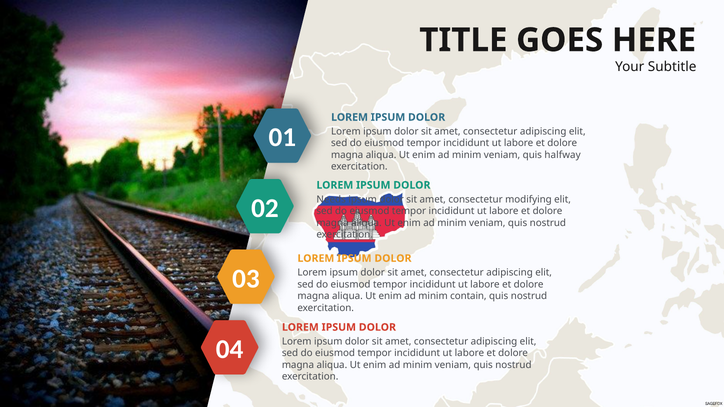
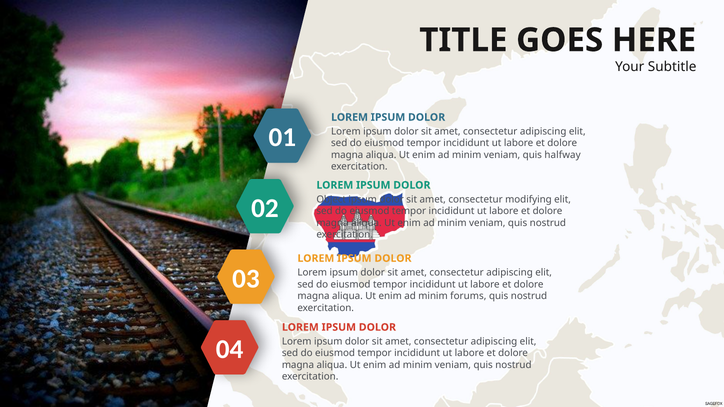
Needs: Needs -> Object
contain: contain -> forums
